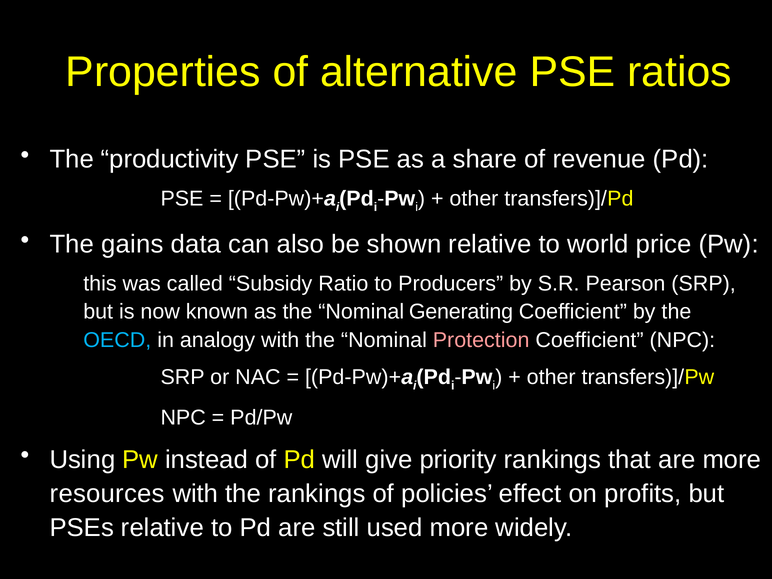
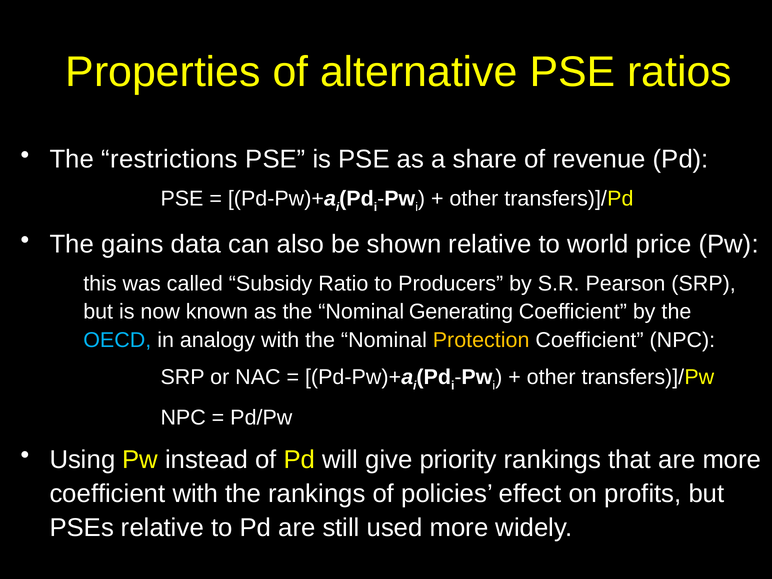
productivity: productivity -> restrictions
Protection colour: pink -> yellow
resources at (107, 494): resources -> coefficient
